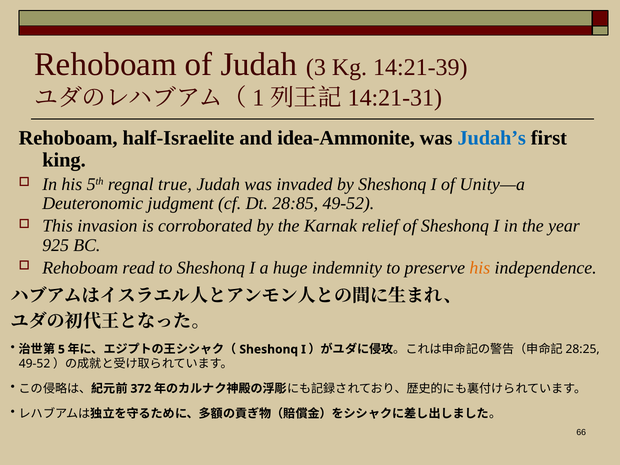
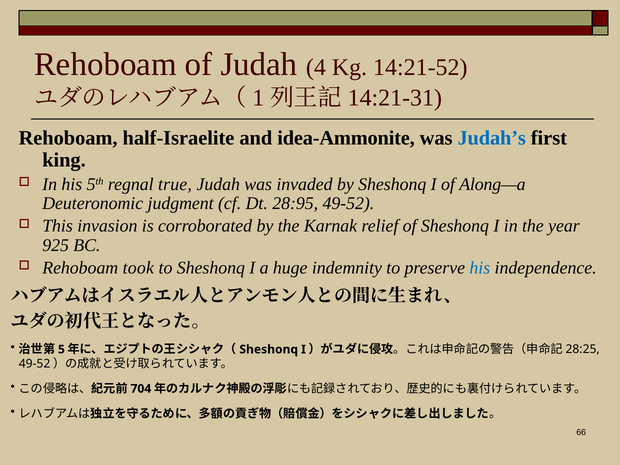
3: 3 -> 4
14:21-39: 14:21-39 -> 14:21-52
Unity—a: Unity—a -> Along—a
28:85: 28:85 -> 28:95
read: read -> took
his at (480, 268) colour: orange -> blue
372: 372 -> 704
